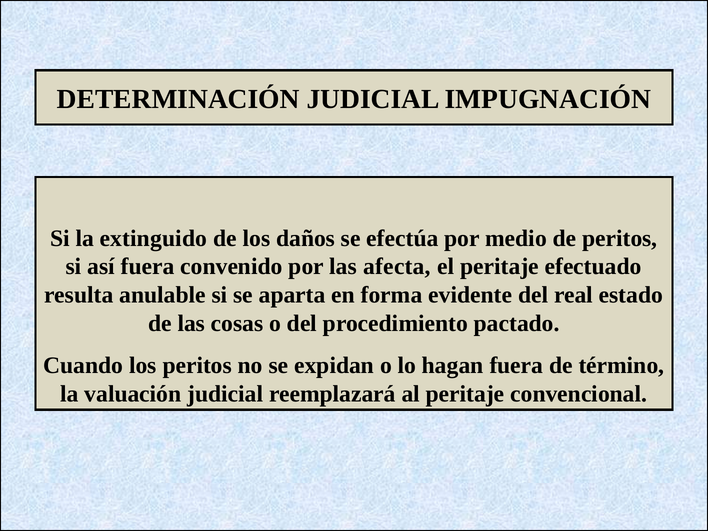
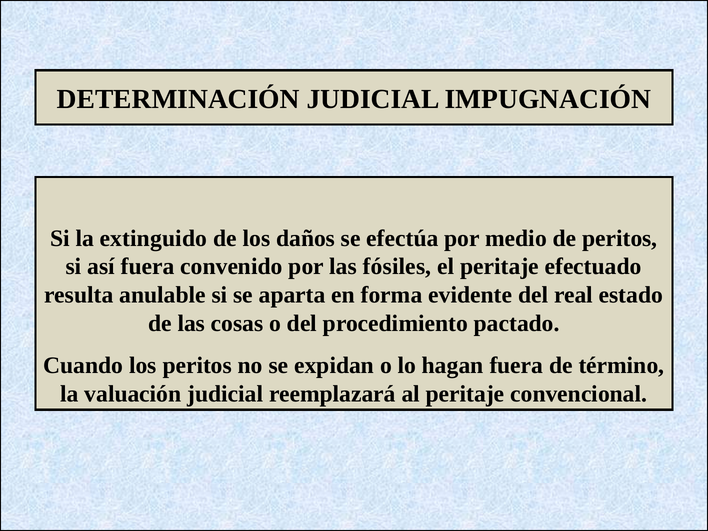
afecta: afecta -> fósiles
